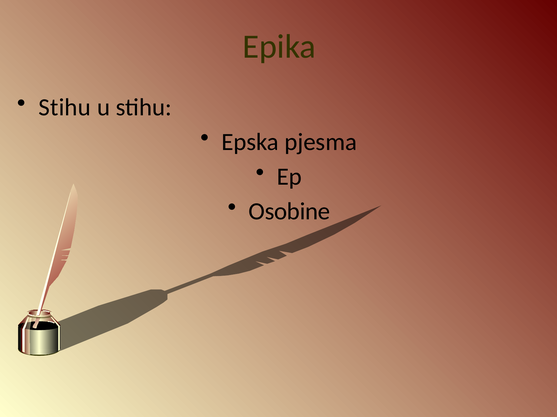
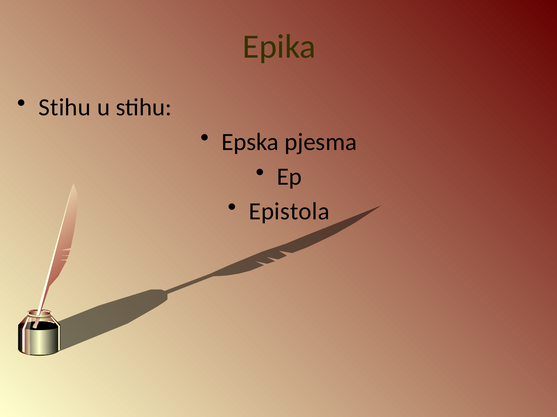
Osobine: Osobine -> Epistola
